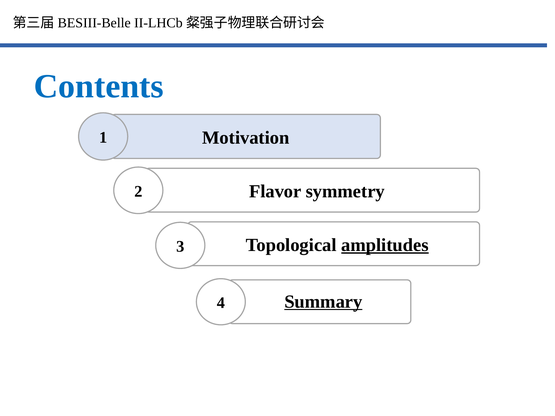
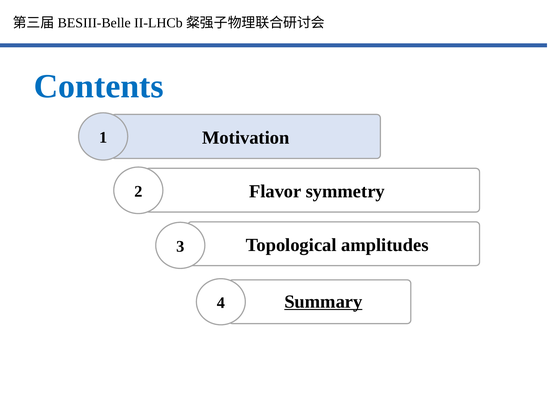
amplitudes underline: present -> none
